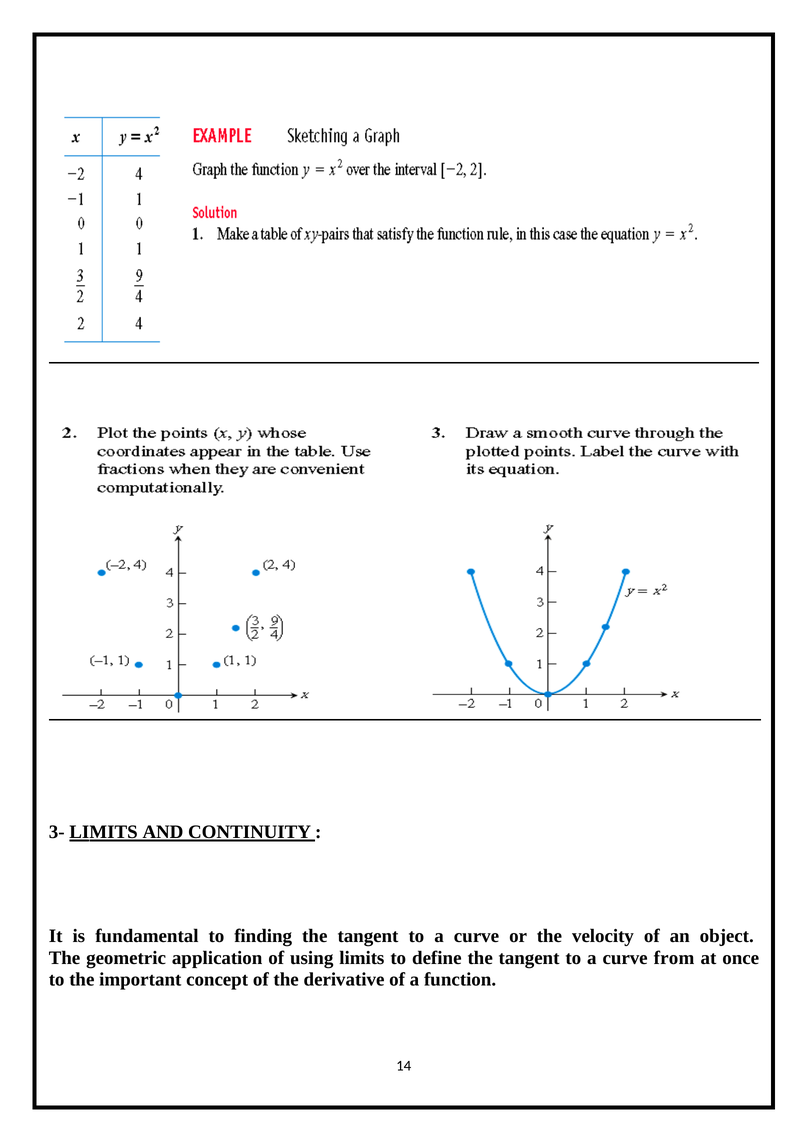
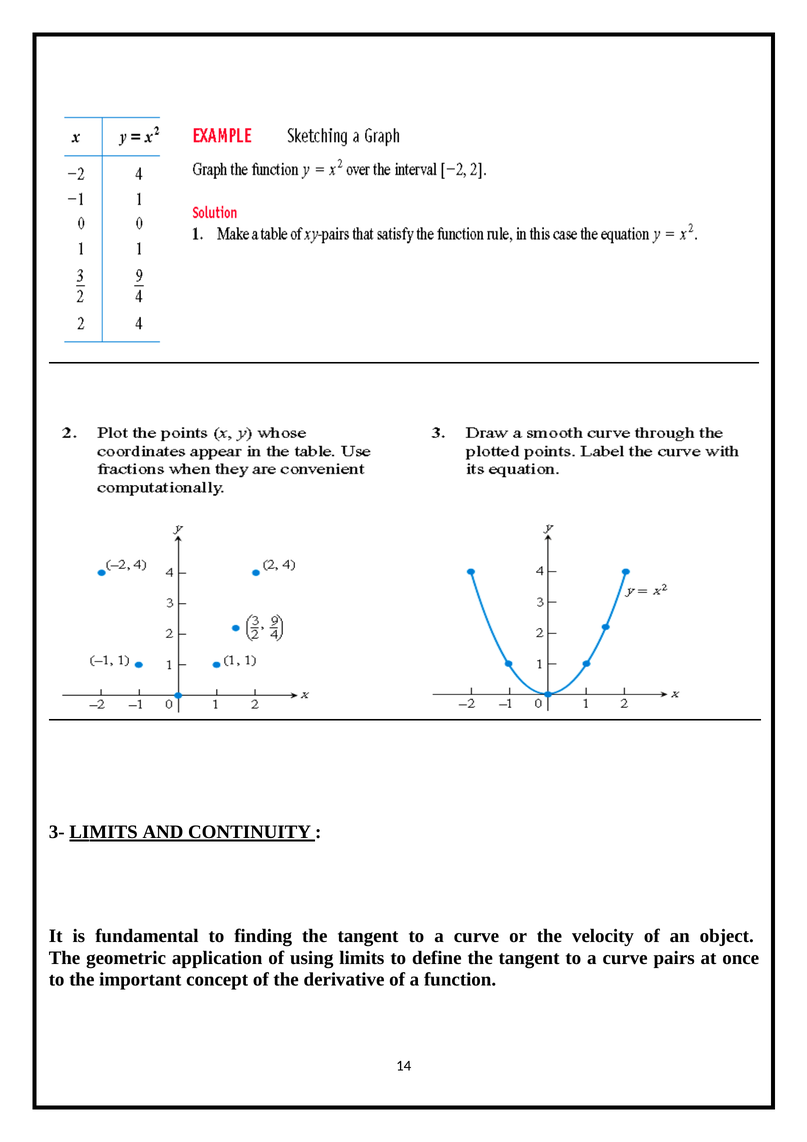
from: from -> pairs
